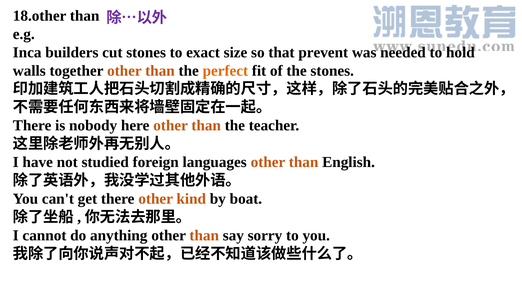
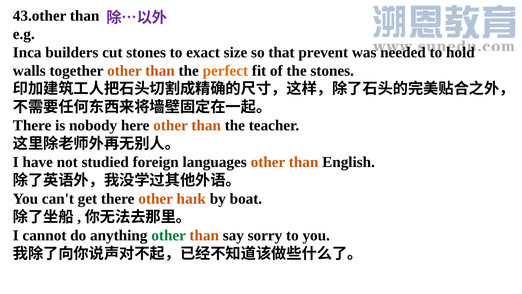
18.other: 18.other -> 43.other
kind: kind -> haɪk
other at (169, 235) colour: black -> green
